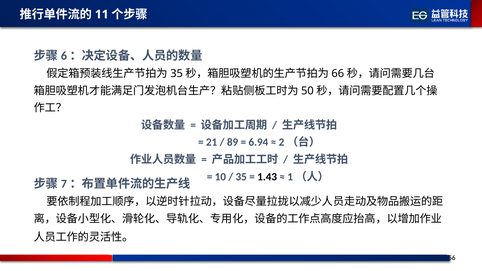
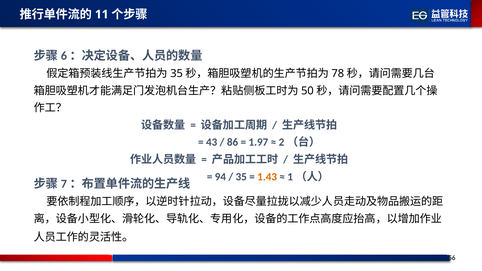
66: 66 -> 78
21: 21 -> 43
89: 89 -> 86
6.94: 6.94 -> 1.97
10: 10 -> 94
1.43 colour: black -> orange
